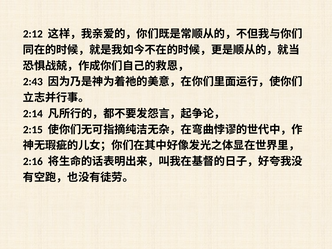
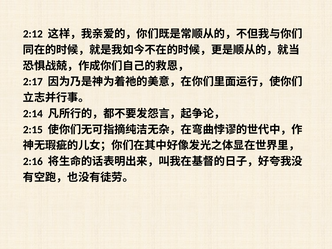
2:43: 2:43 -> 2:17
